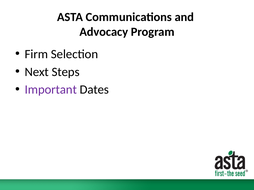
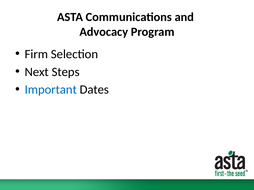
Important colour: purple -> blue
